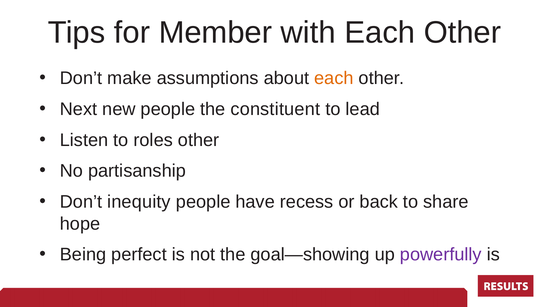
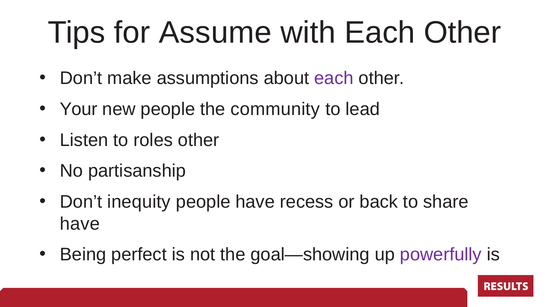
Member: Member -> Assume
each at (334, 78) colour: orange -> purple
Next: Next -> Your
constituent: constituent -> community
hope at (80, 223): hope -> have
